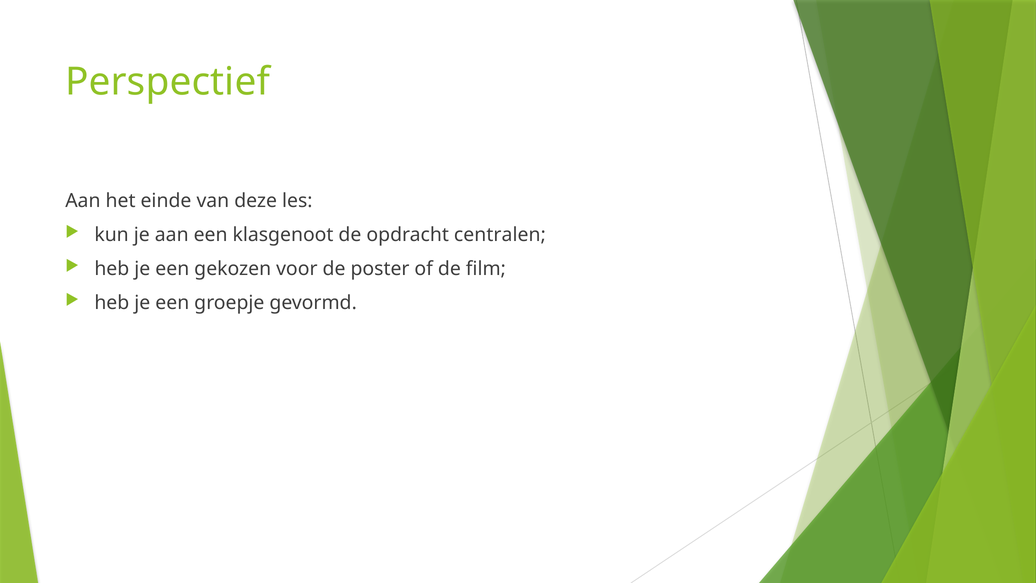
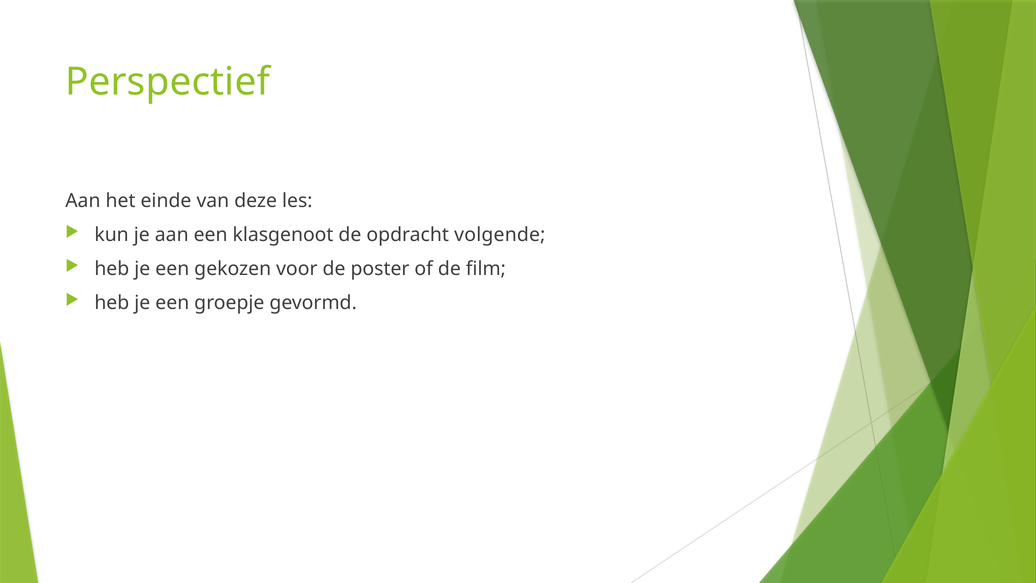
centralen: centralen -> volgende
